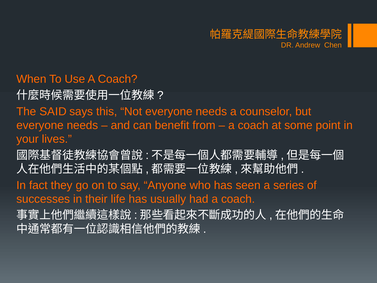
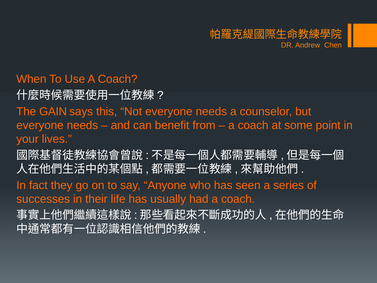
SAID: SAID -> GAIN
